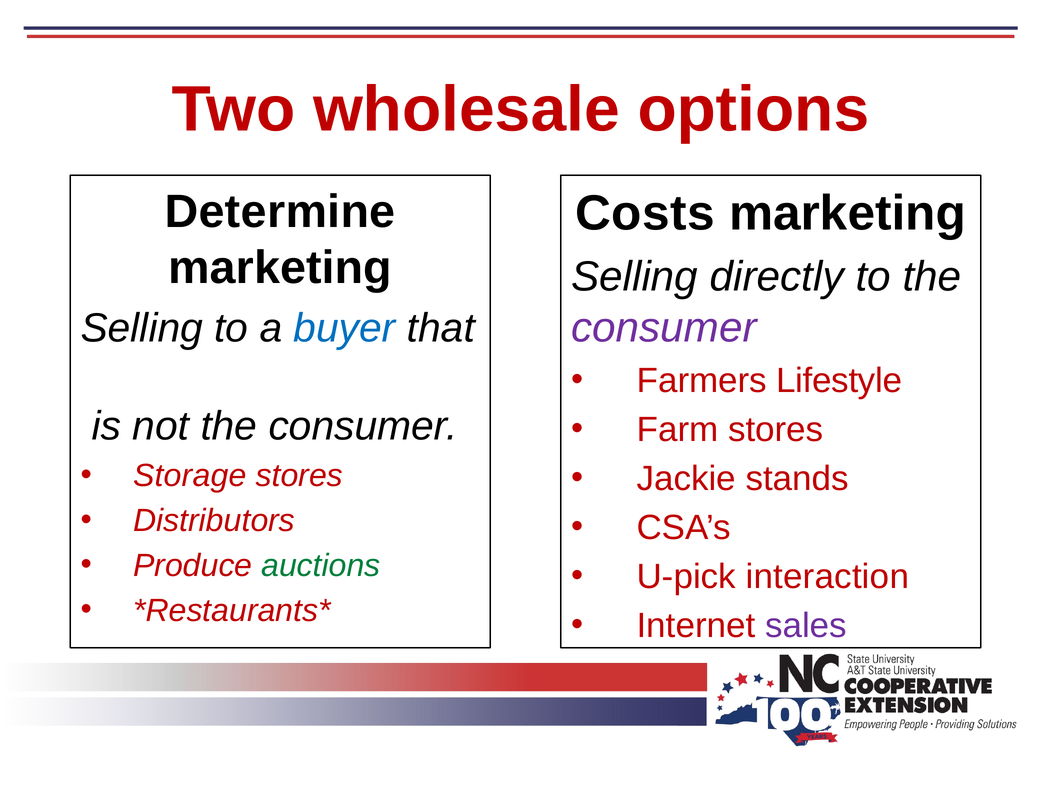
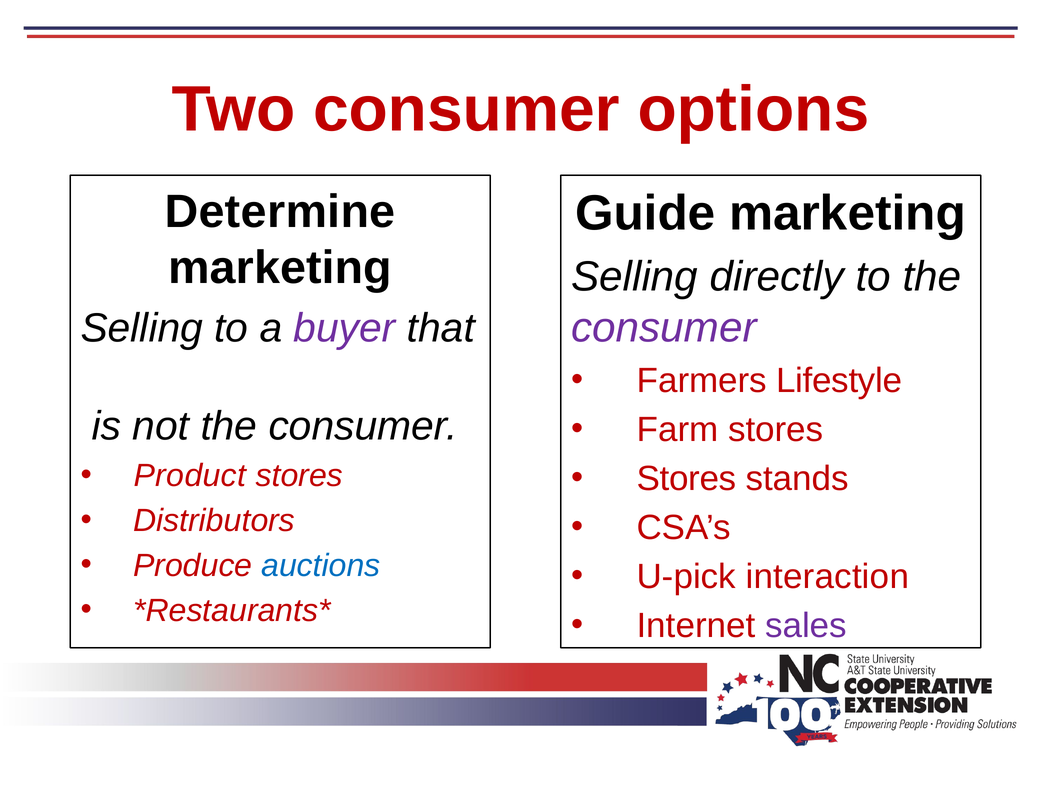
Two wholesale: wholesale -> consumer
Costs: Costs -> Guide
buyer colour: blue -> purple
Storage: Storage -> Product
Jackie at (686, 479): Jackie -> Stores
auctions colour: green -> blue
